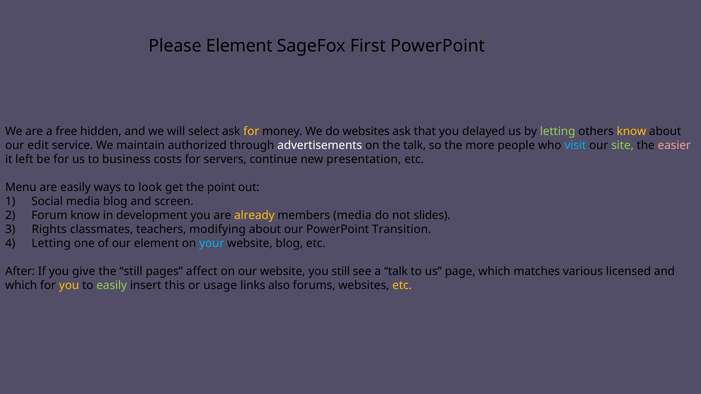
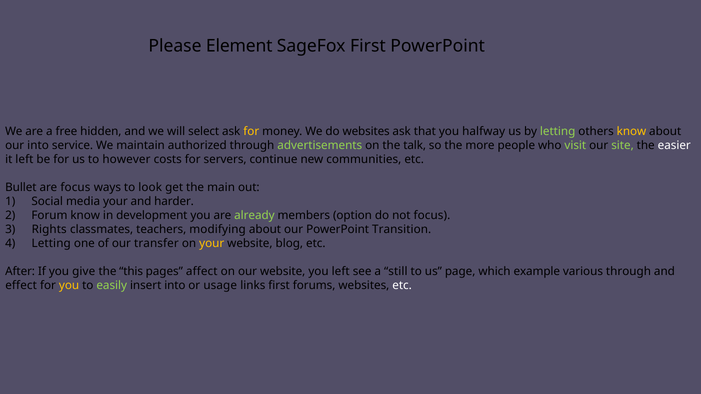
delayed: delayed -> halfway
our edit: edit -> into
advertisements colour: white -> light green
visit colour: light blue -> light green
easier colour: pink -> white
business: business -> however
presentation: presentation -> communities
Menu: Menu -> Bullet
are easily: easily -> focus
point: point -> main
media blog: blog -> your
screen: screen -> harder
already colour: yellow -> light green
members media: media -> option
not slides: slides -> focus
our element: element -> transfer
your at (212, 243) colour: light blue -> yellow
the still: still -> this
you still: still -> left
a talk: talk -> still
matches: matches -> example
various licensed: licensed -> through
which at (21, 286): which -> effect
insert this: this -> into
links also: also -> first
etc at (402, 286) colour: yellow -> white
